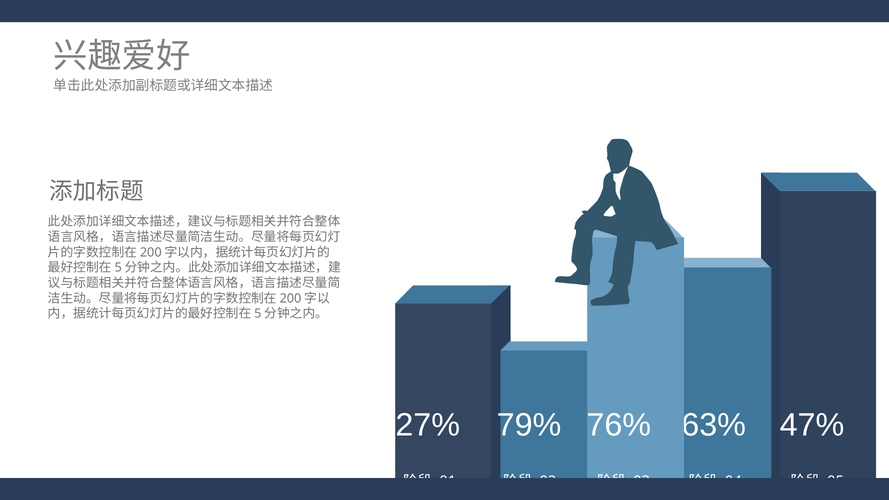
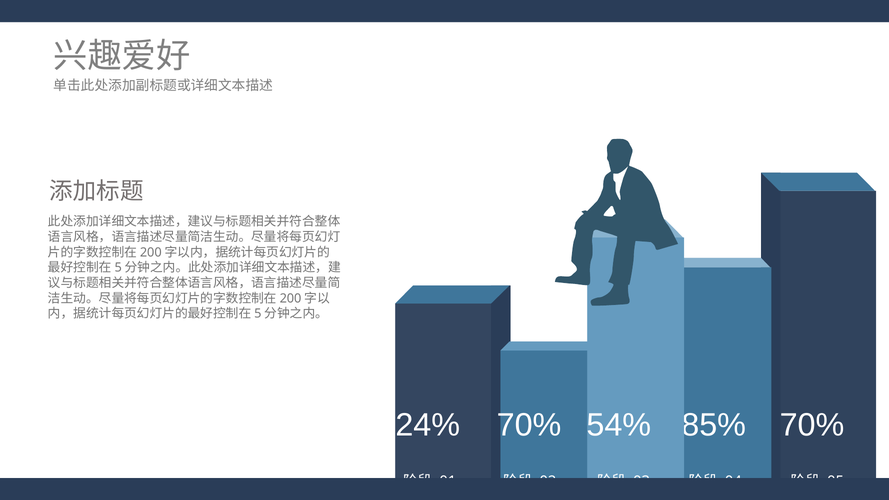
27%: 27% -> 24%
79% at (529, 425): 79% -> 70%
76%: 76% -> 54%
63%: 63% -> 85%
47% at (812, 425): 47% -> 70%
